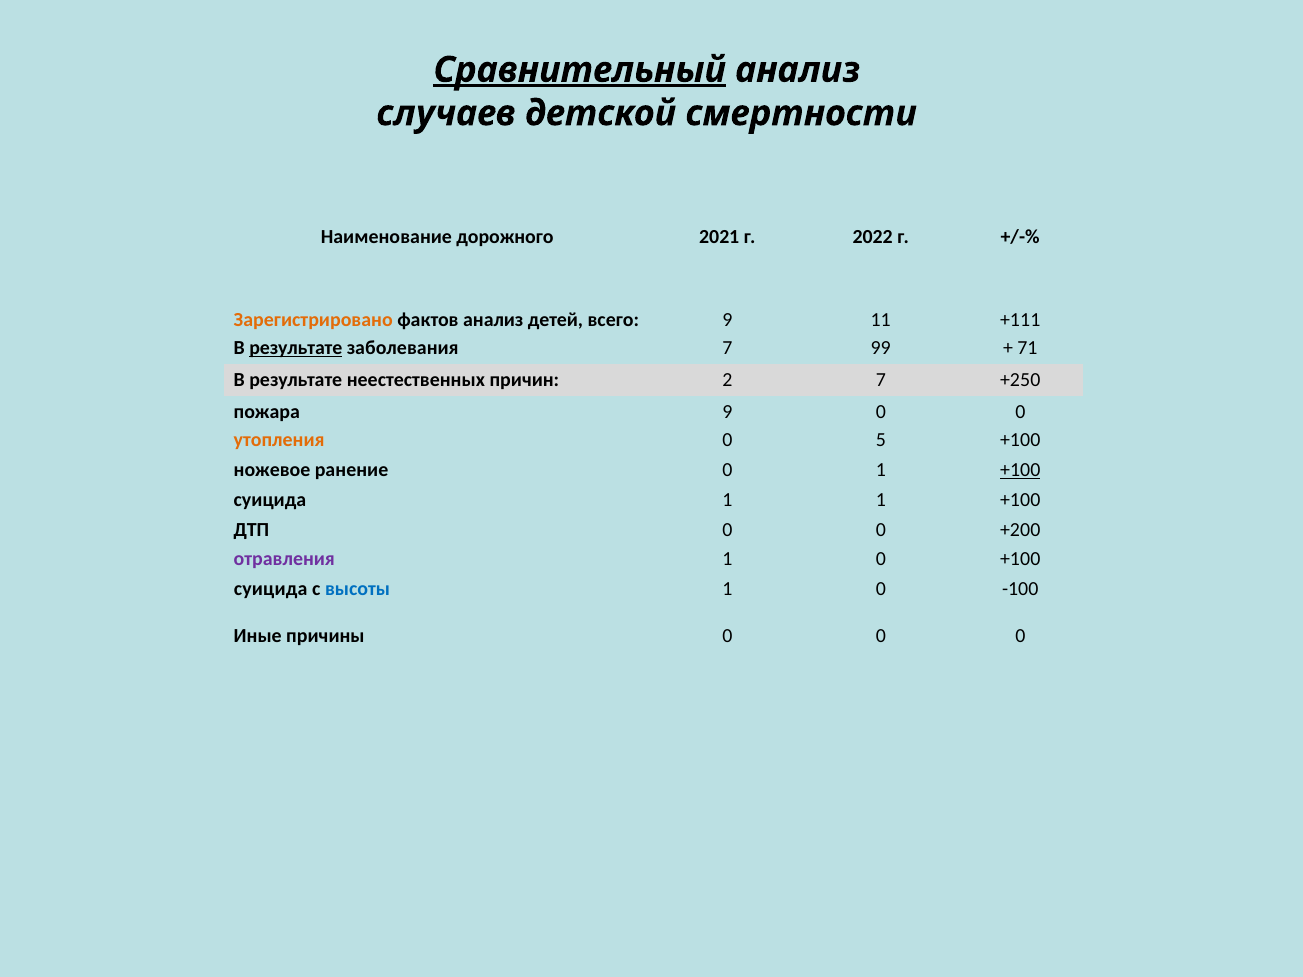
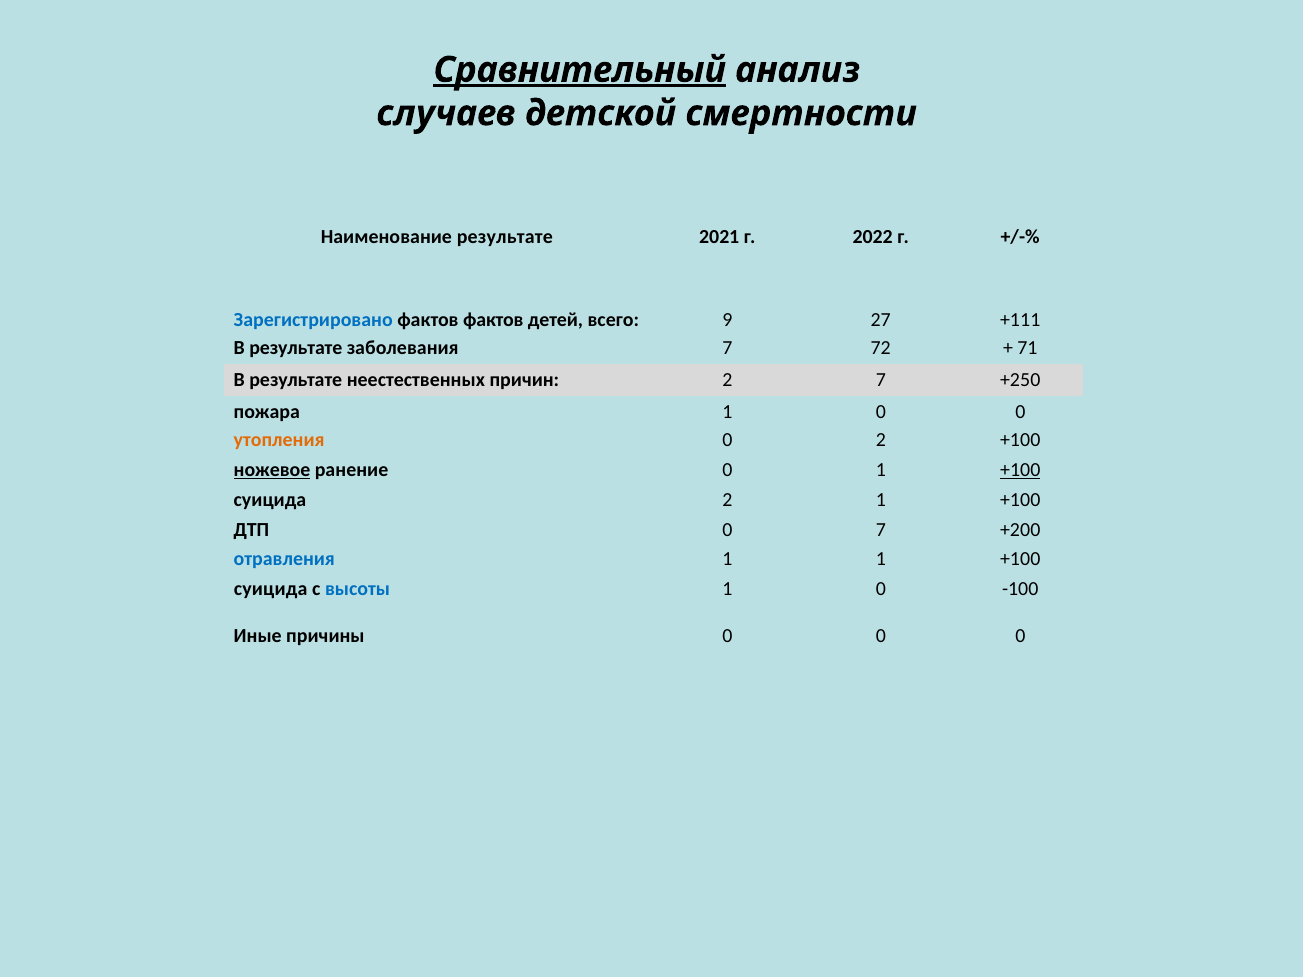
Наименование дорожного: дорожного -> результате
Зарегистрировано colour: orange -> blue
фактов анализ: анализ -> фактов
11: 11 -> 27
результате at (296, 348) underline: present -> none
99: 99 -> 72
пожара 9: 9 -> 1
0 5: 5 -> 2
ножевое underline: none -> present
суицида 1: 1 -> 2
ДТП 0 0: 0 -> 7
отравления colour: purple -> blue
0 at (881, 560): 0 -> 1
